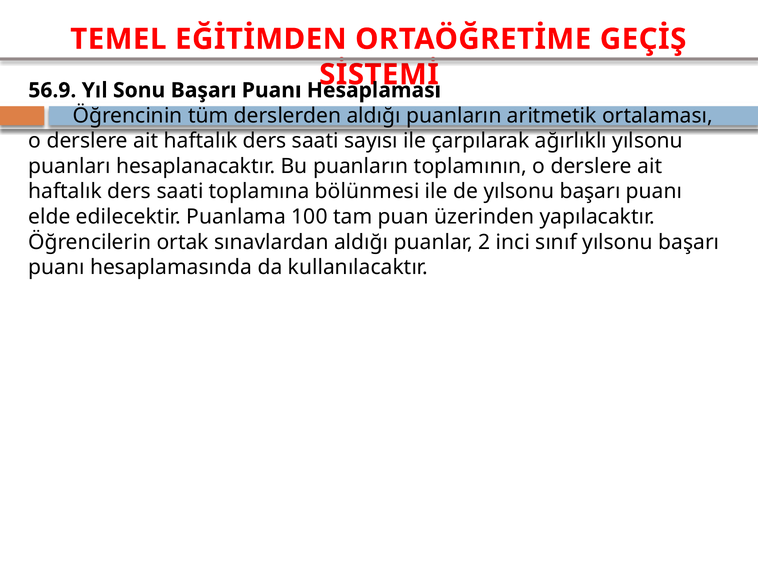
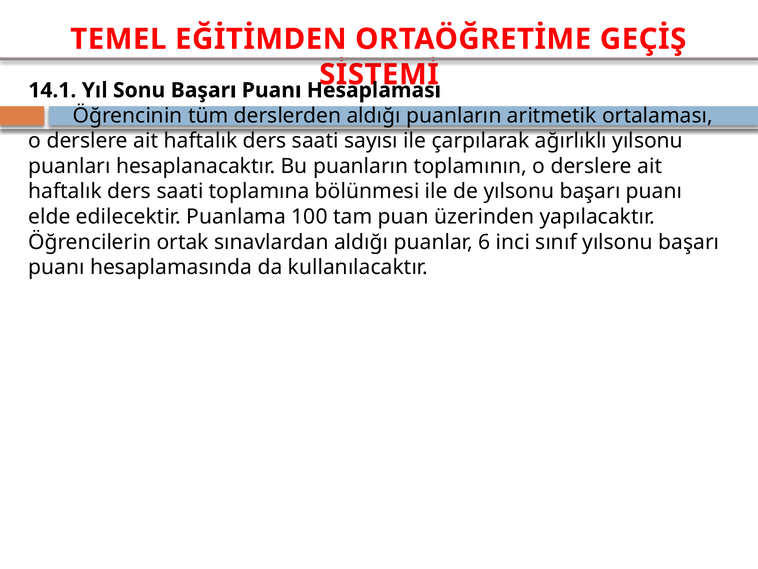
56.9: 56.9 -> 14.1
2: 2 -> 6
